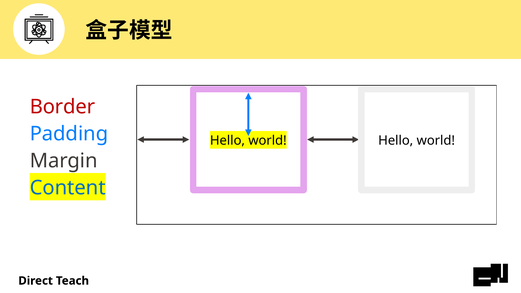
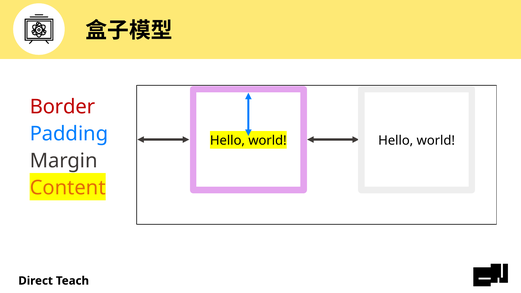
Content colour: blue -> orange
